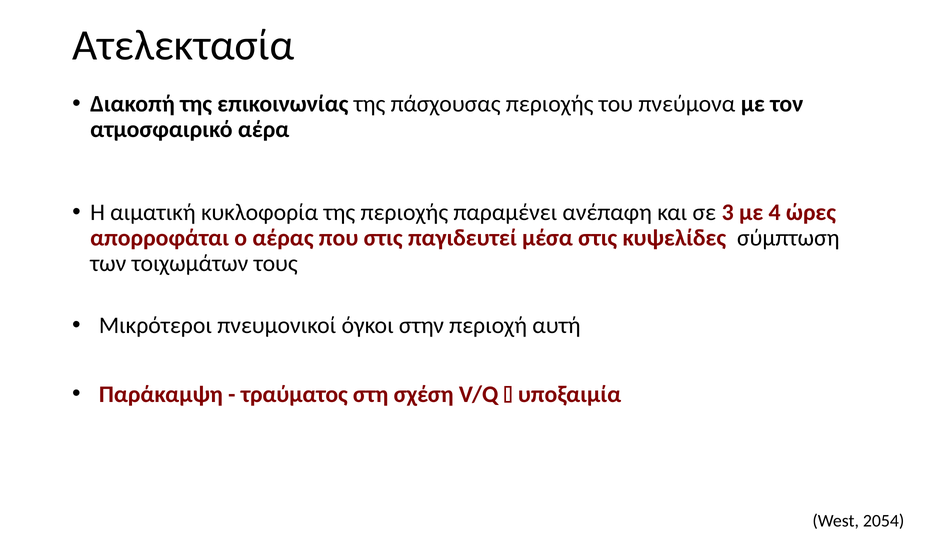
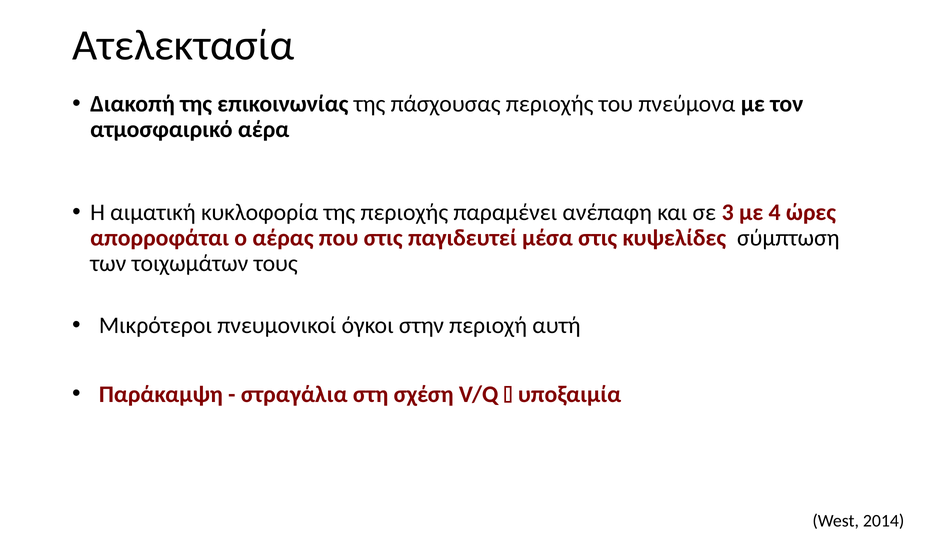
τραύματος: τραύματος -> στραγάλια
2054: 2054 -> 2014
